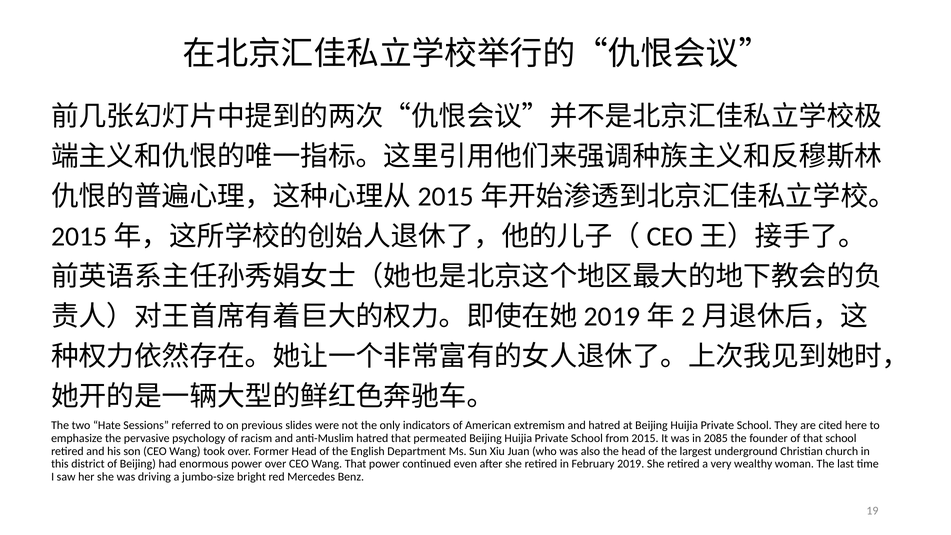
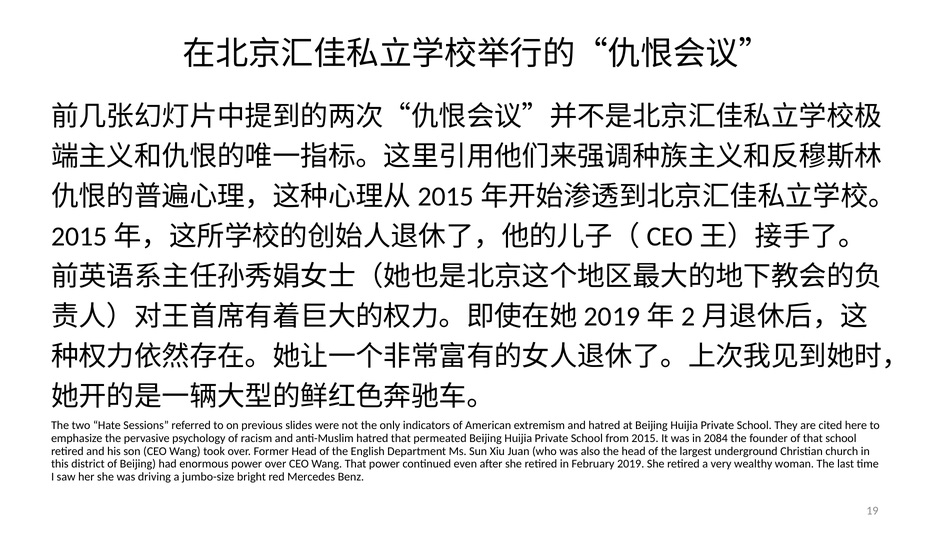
2085: 2085 -> 2084
